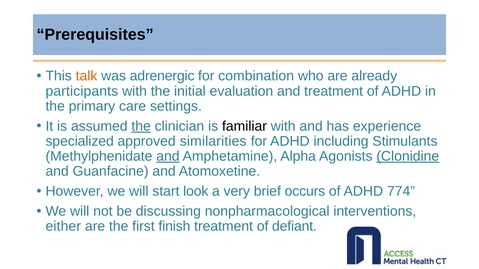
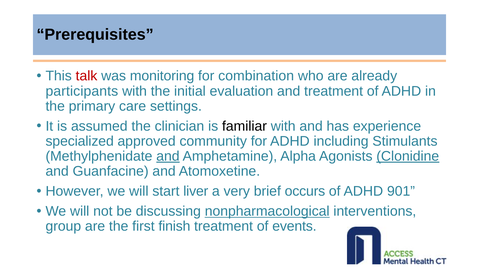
talk colour: orange -> red
adrenergic: adrenergic -> monitoring
the at (141, 126) underline: present -> none
similarities: similarities -> community
look: look -> liver
774: 774 -> 901
nonpharmacological underline: none -> present
either: either -> group
defiant: defiant -> events
